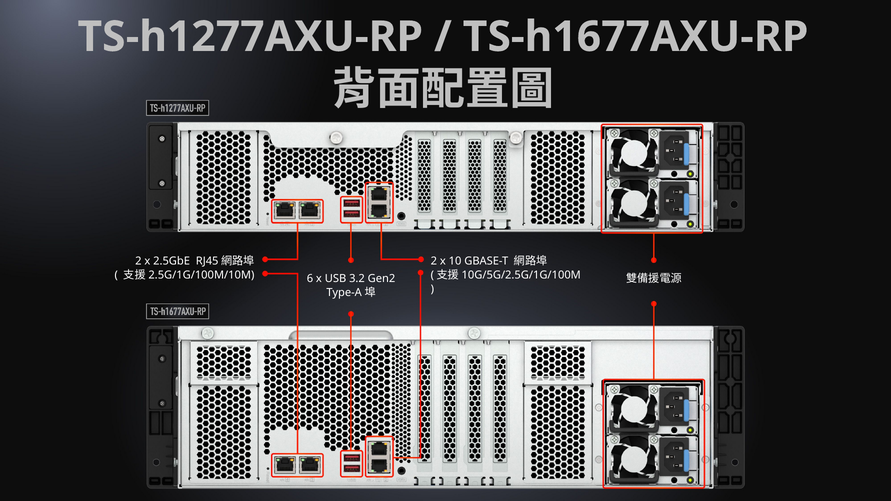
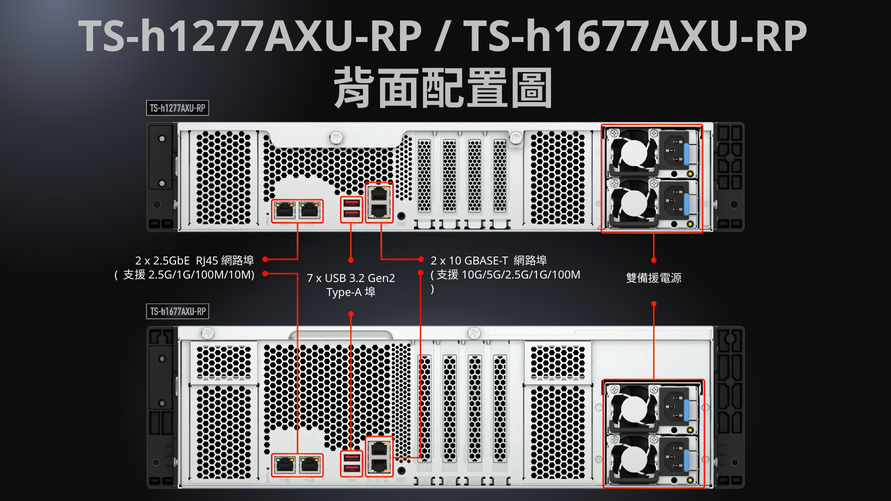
6: 6 -> 7
